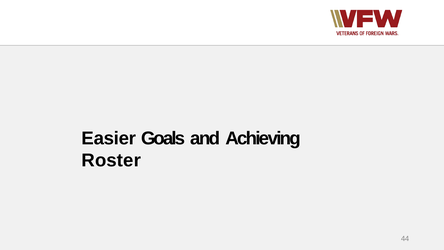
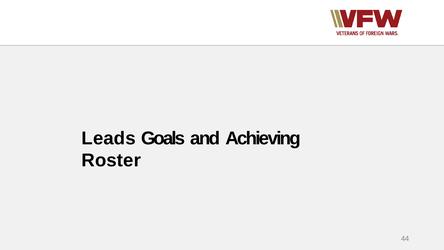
Easier: Easier -> Leads
